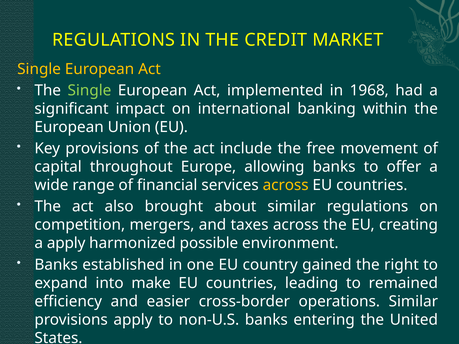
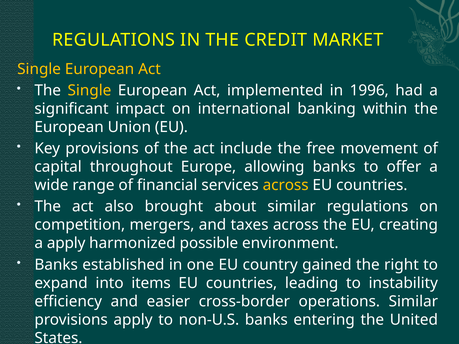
Single at (89, 90) colour: light green -> yellow
1968: 1968 -> 1996
make: make -> items
remained: remained -> instability
